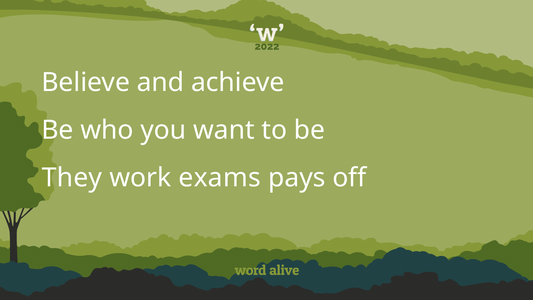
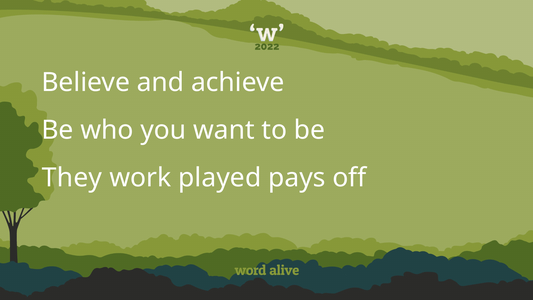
exams: exams -> played
